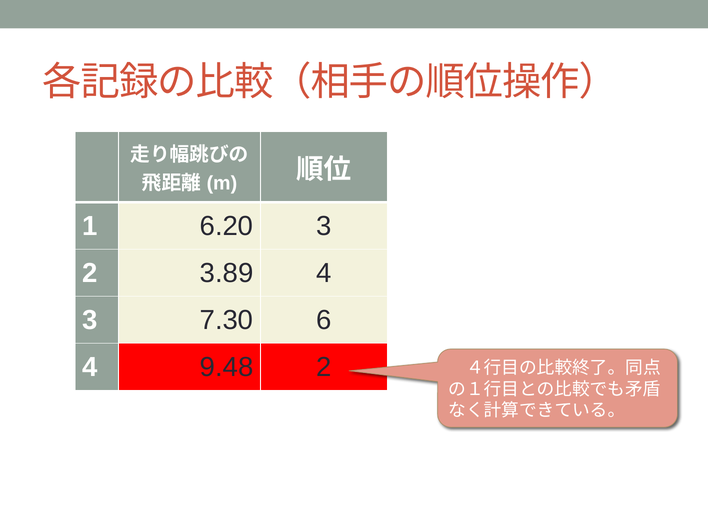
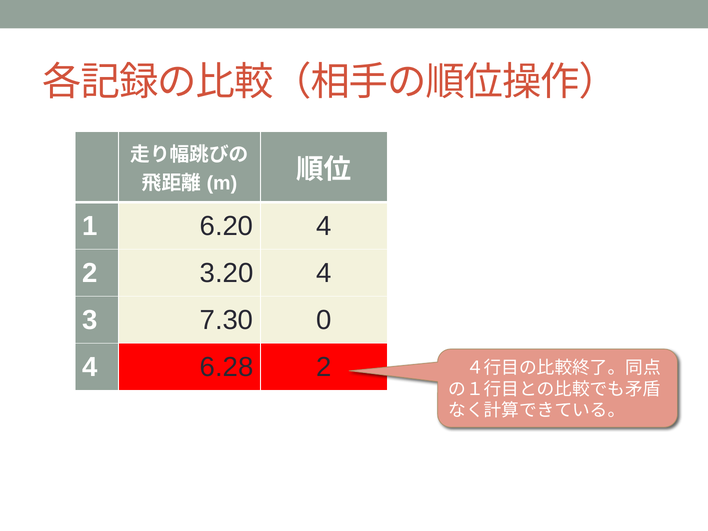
6.20 3: 3 -> 4
3.89: 3.89 -> 3.20
6: 6 -> 0
9.48: 9.48 -> 6.28
